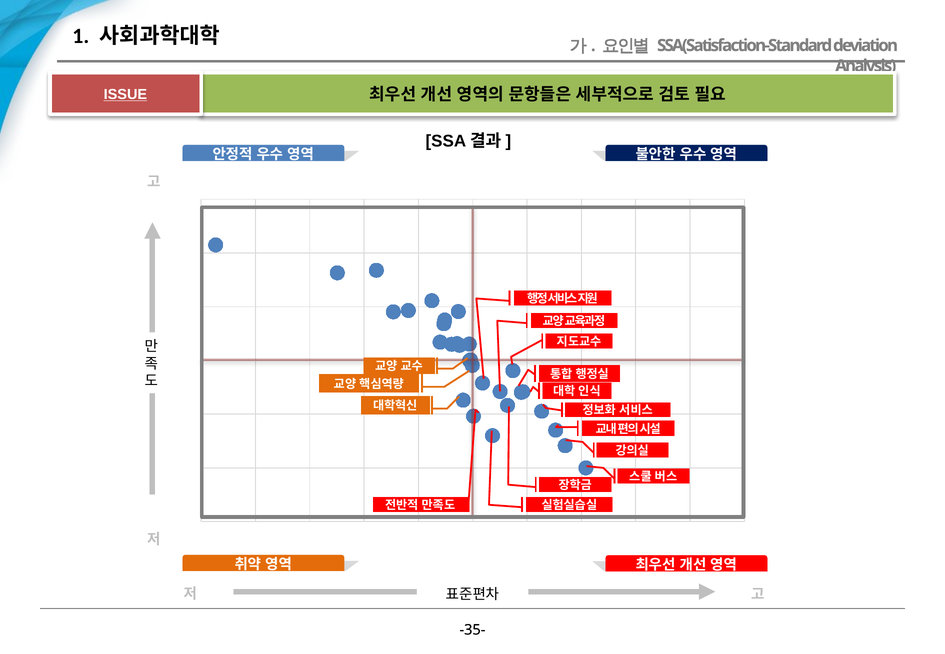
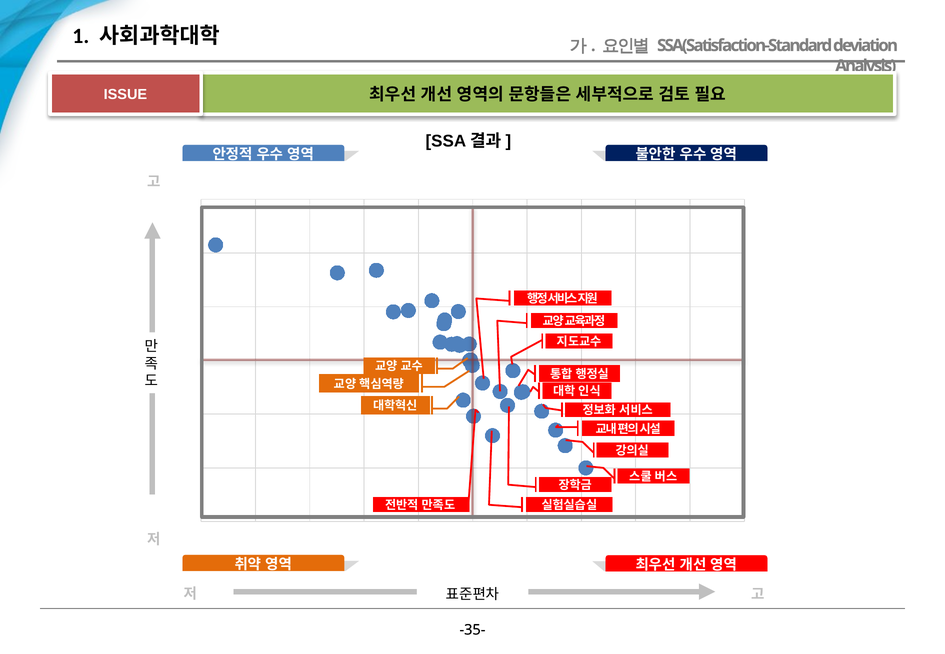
ISSUE underline: present -> none
